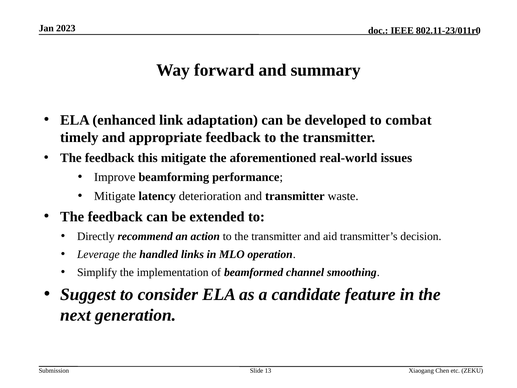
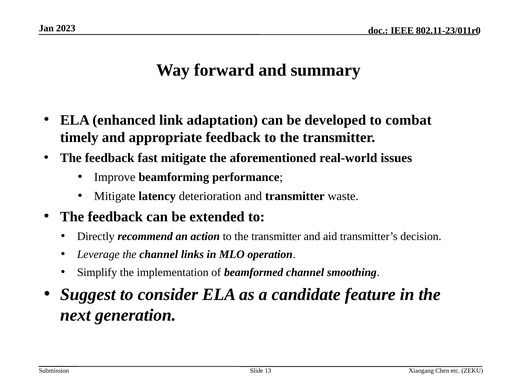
this: this -> fast
the handled: handled -> channel
